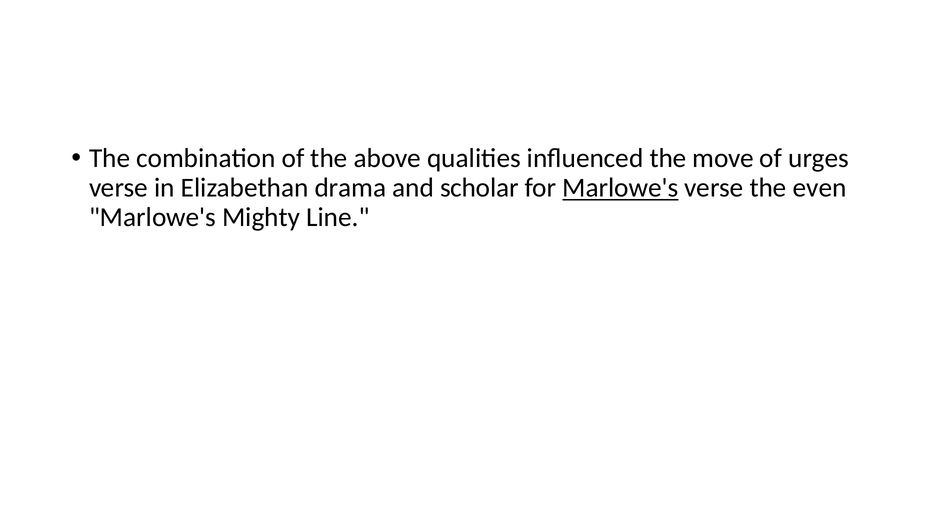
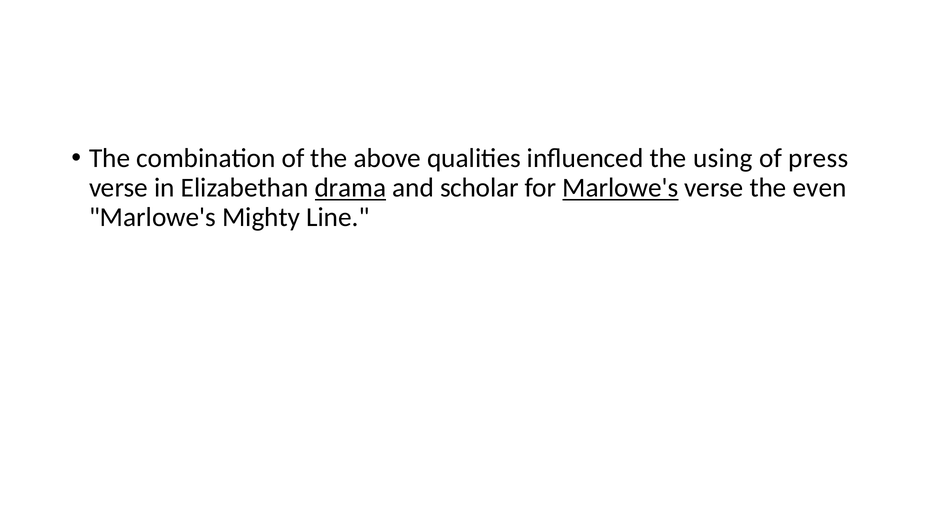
move: move -> using
urges: urges -> press
drama underline: none -> present
